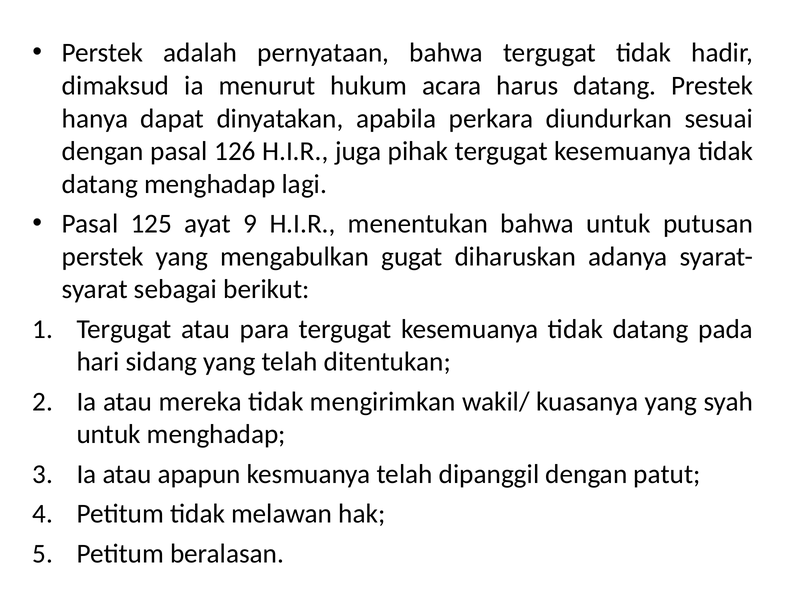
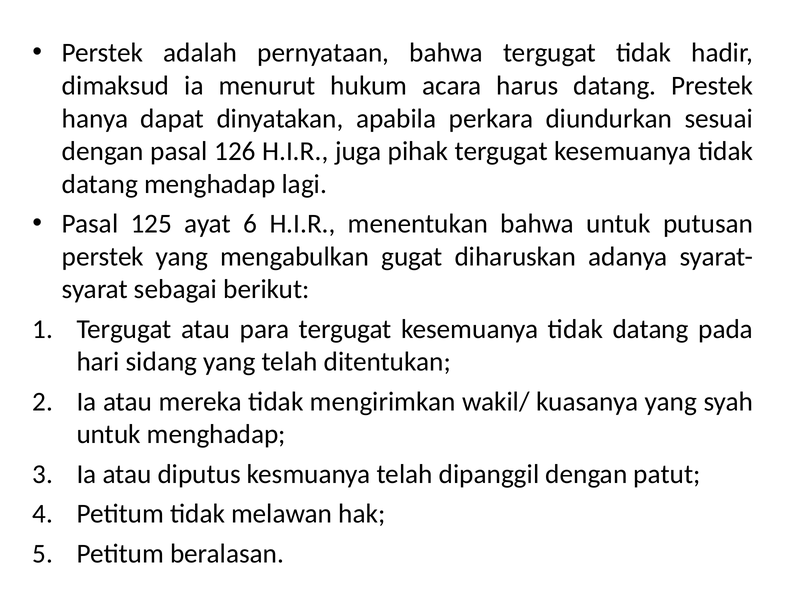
9: 9 -> 6
apapun: apapun -> diputus
